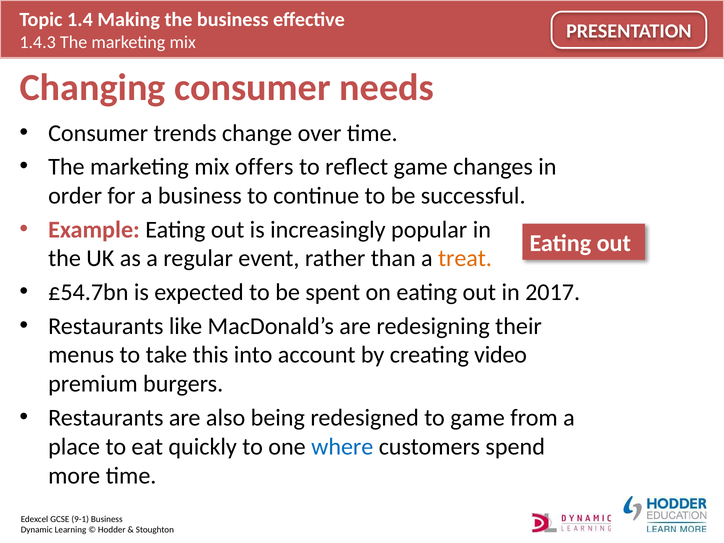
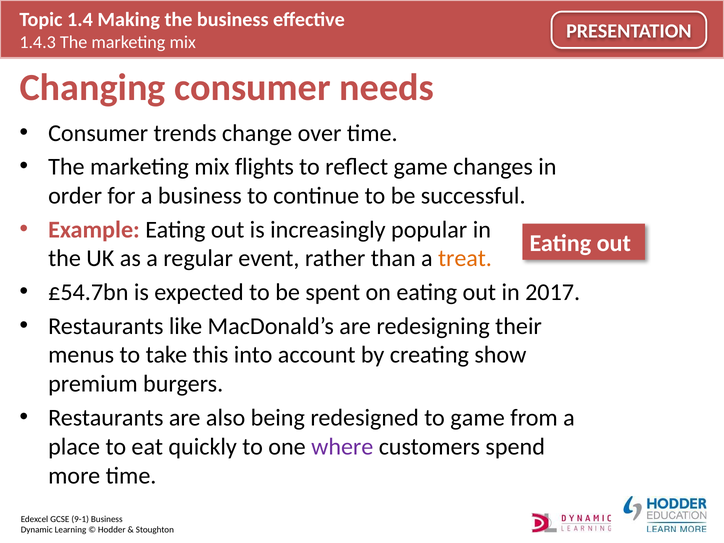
offers: offers -> flights
video: video -> show
where colour: blue -> purple
